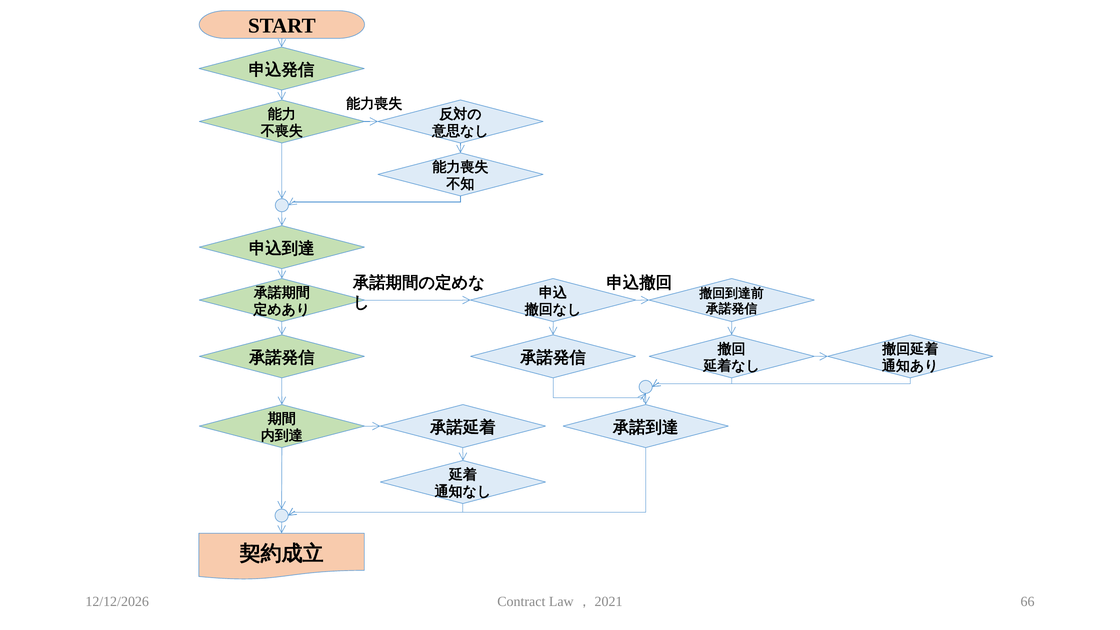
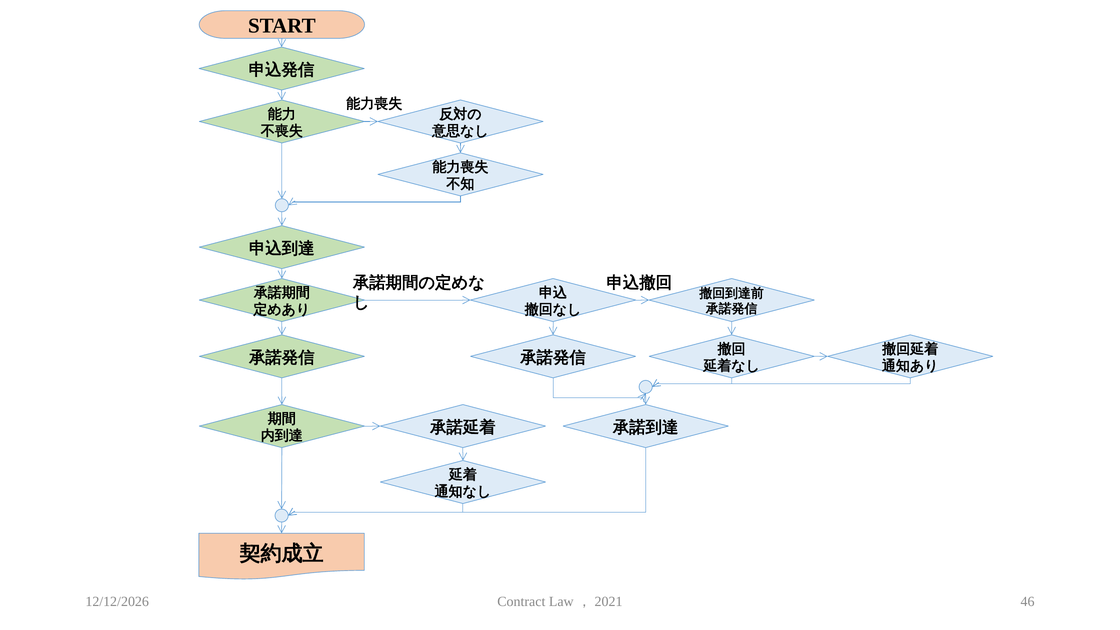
66: 66 -> 46
